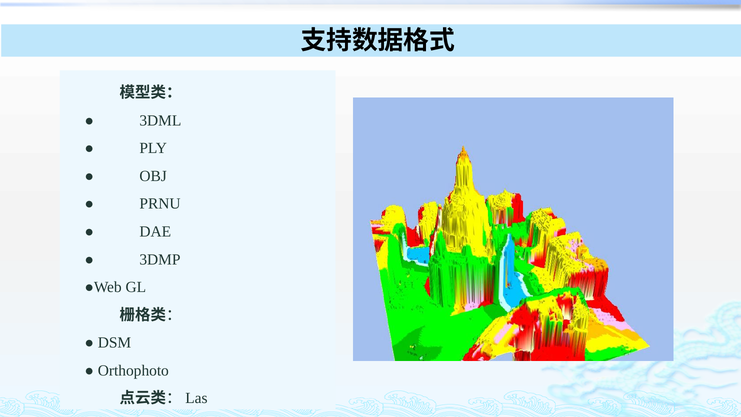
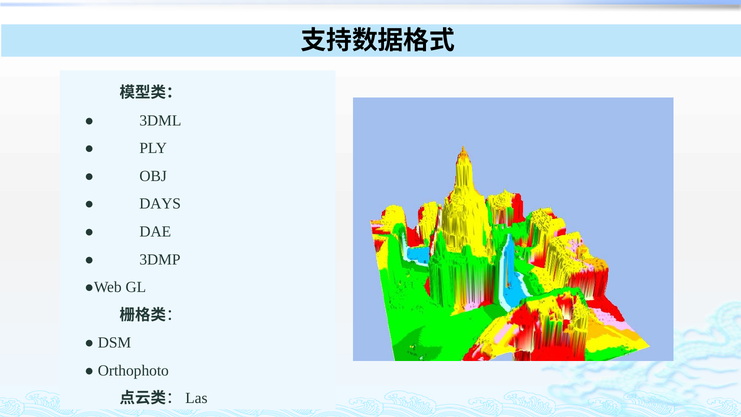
PRNU: PRNU -> DAYS
